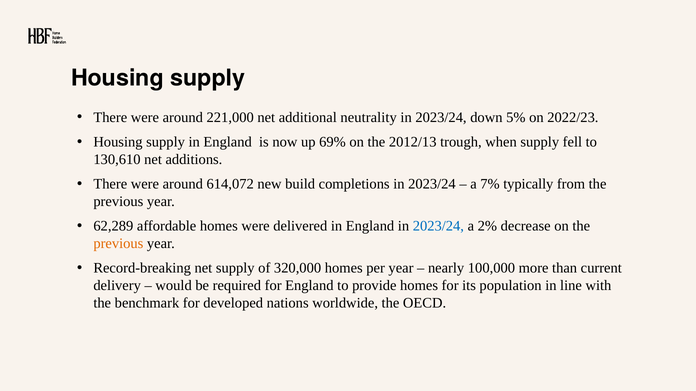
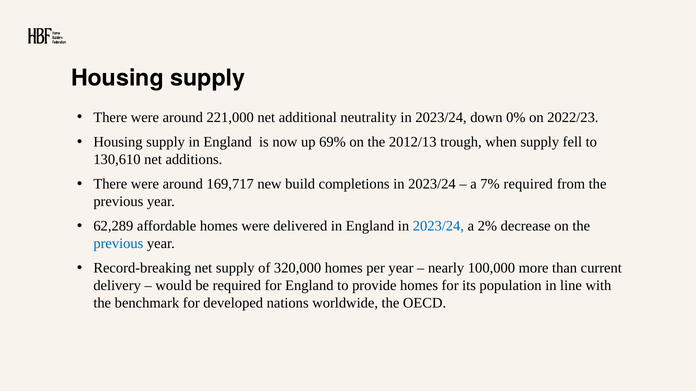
5%: 5% -> 0%
614,072: 614,072 -> 169,717
7% typically: typically -> required
previous at (118, 244) colour: orange -> blue
